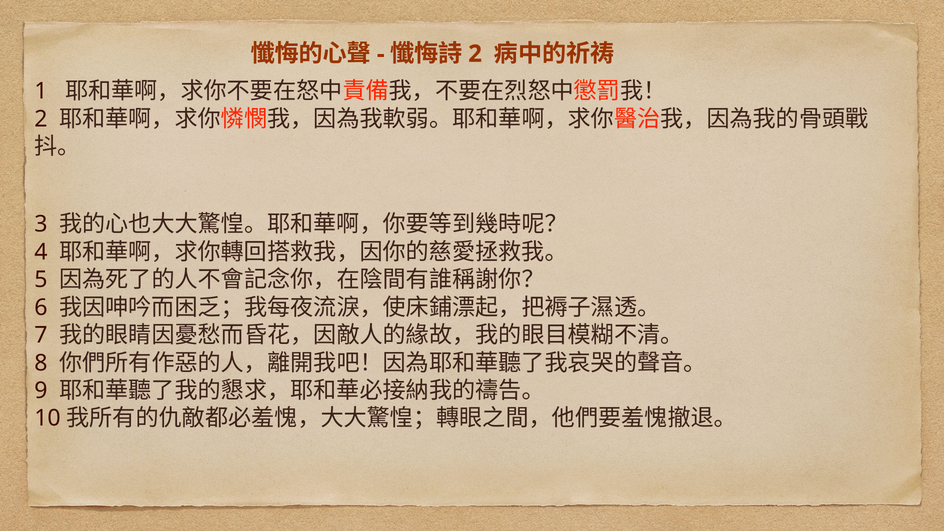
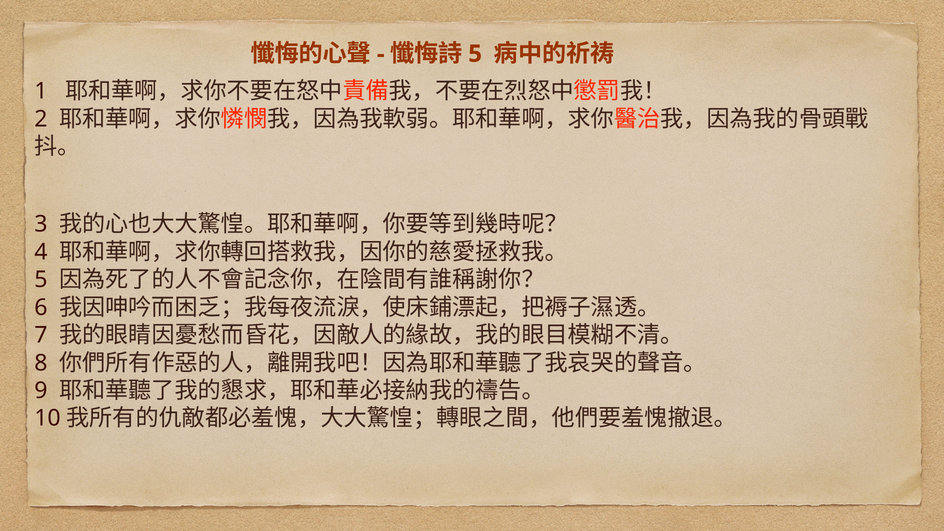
2 at (475, 54): 2 -> 5
